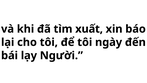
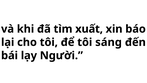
ngày: ngày -> sáng
